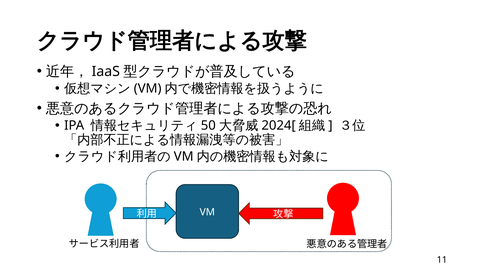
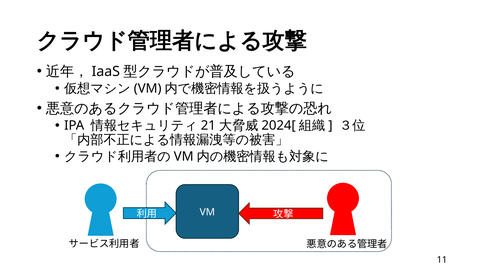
50: 50 -> 21
